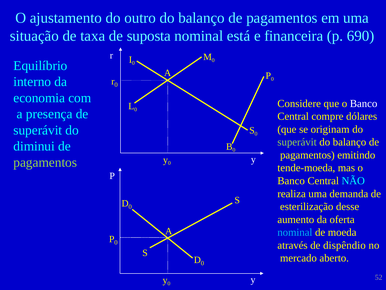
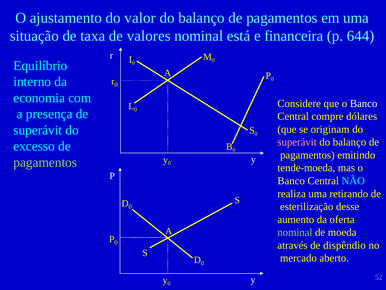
outro: outro -> valor
suposta: suposta -> valores
690: 690 -> 644
superávit at (297, 142) colour: light green -> pink
diminui: diminui -> excesso
demanda: demanda -> retirando
nominal at (295, 232) colour: light blue -> light green
